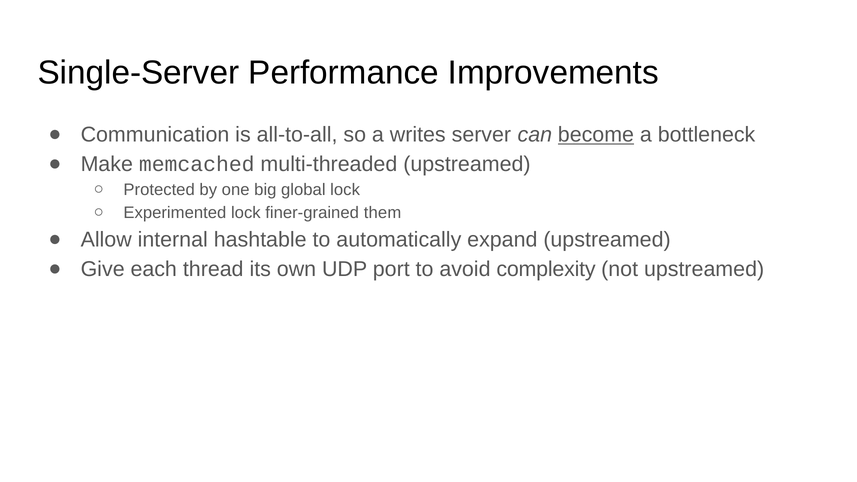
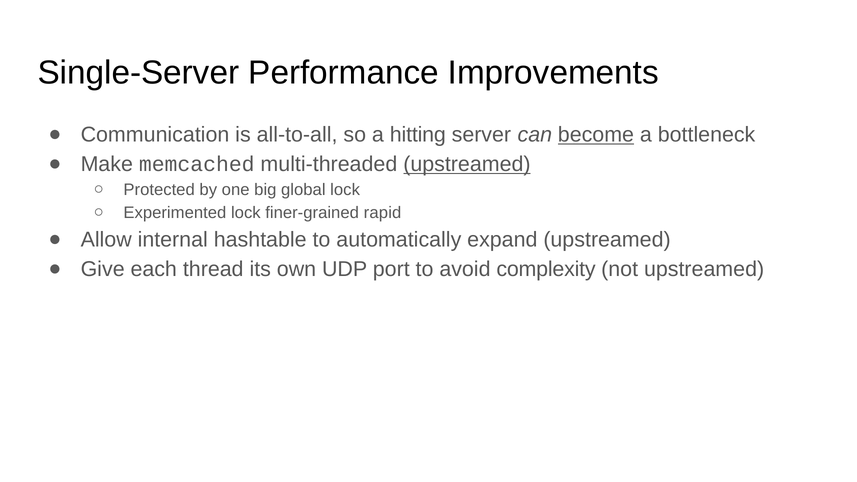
writes: writes -> hitting
upstreamed at (467, 164) underline: none -> present
them: them -> rapid
